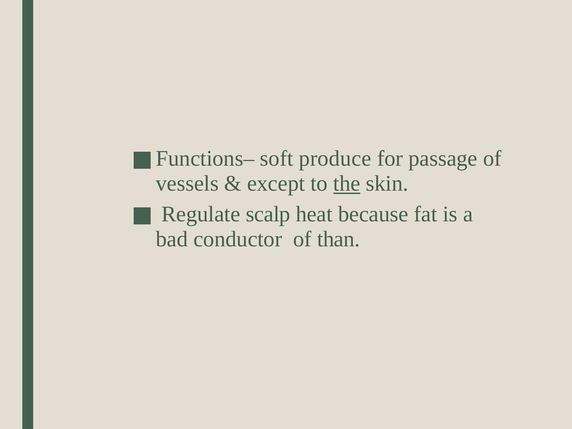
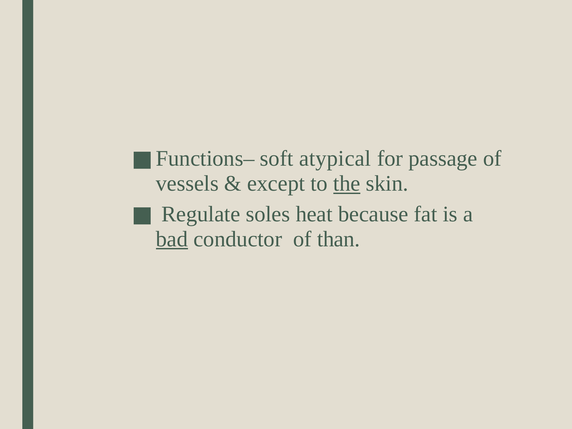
produce: produce -> atypical
scalp: scalp -> soles
bad underline: none -> present
